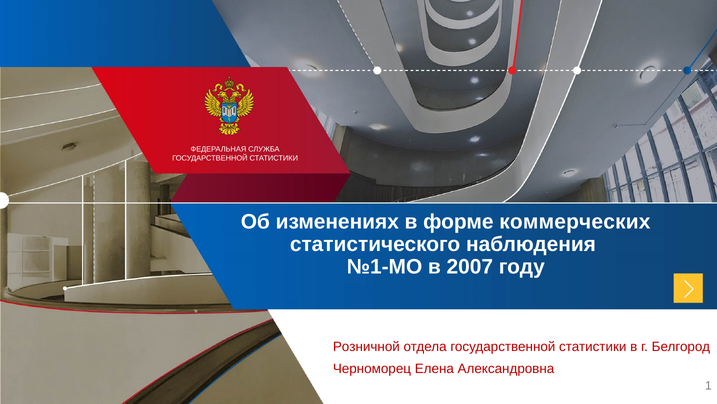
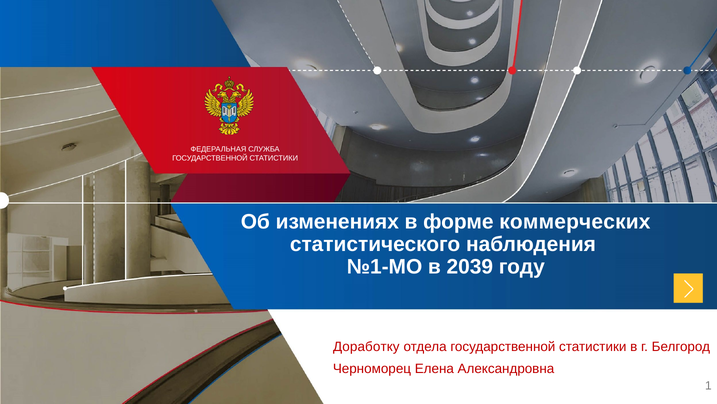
2007: 2007 -> 2039
Розничной: Розничной -> Доработку
